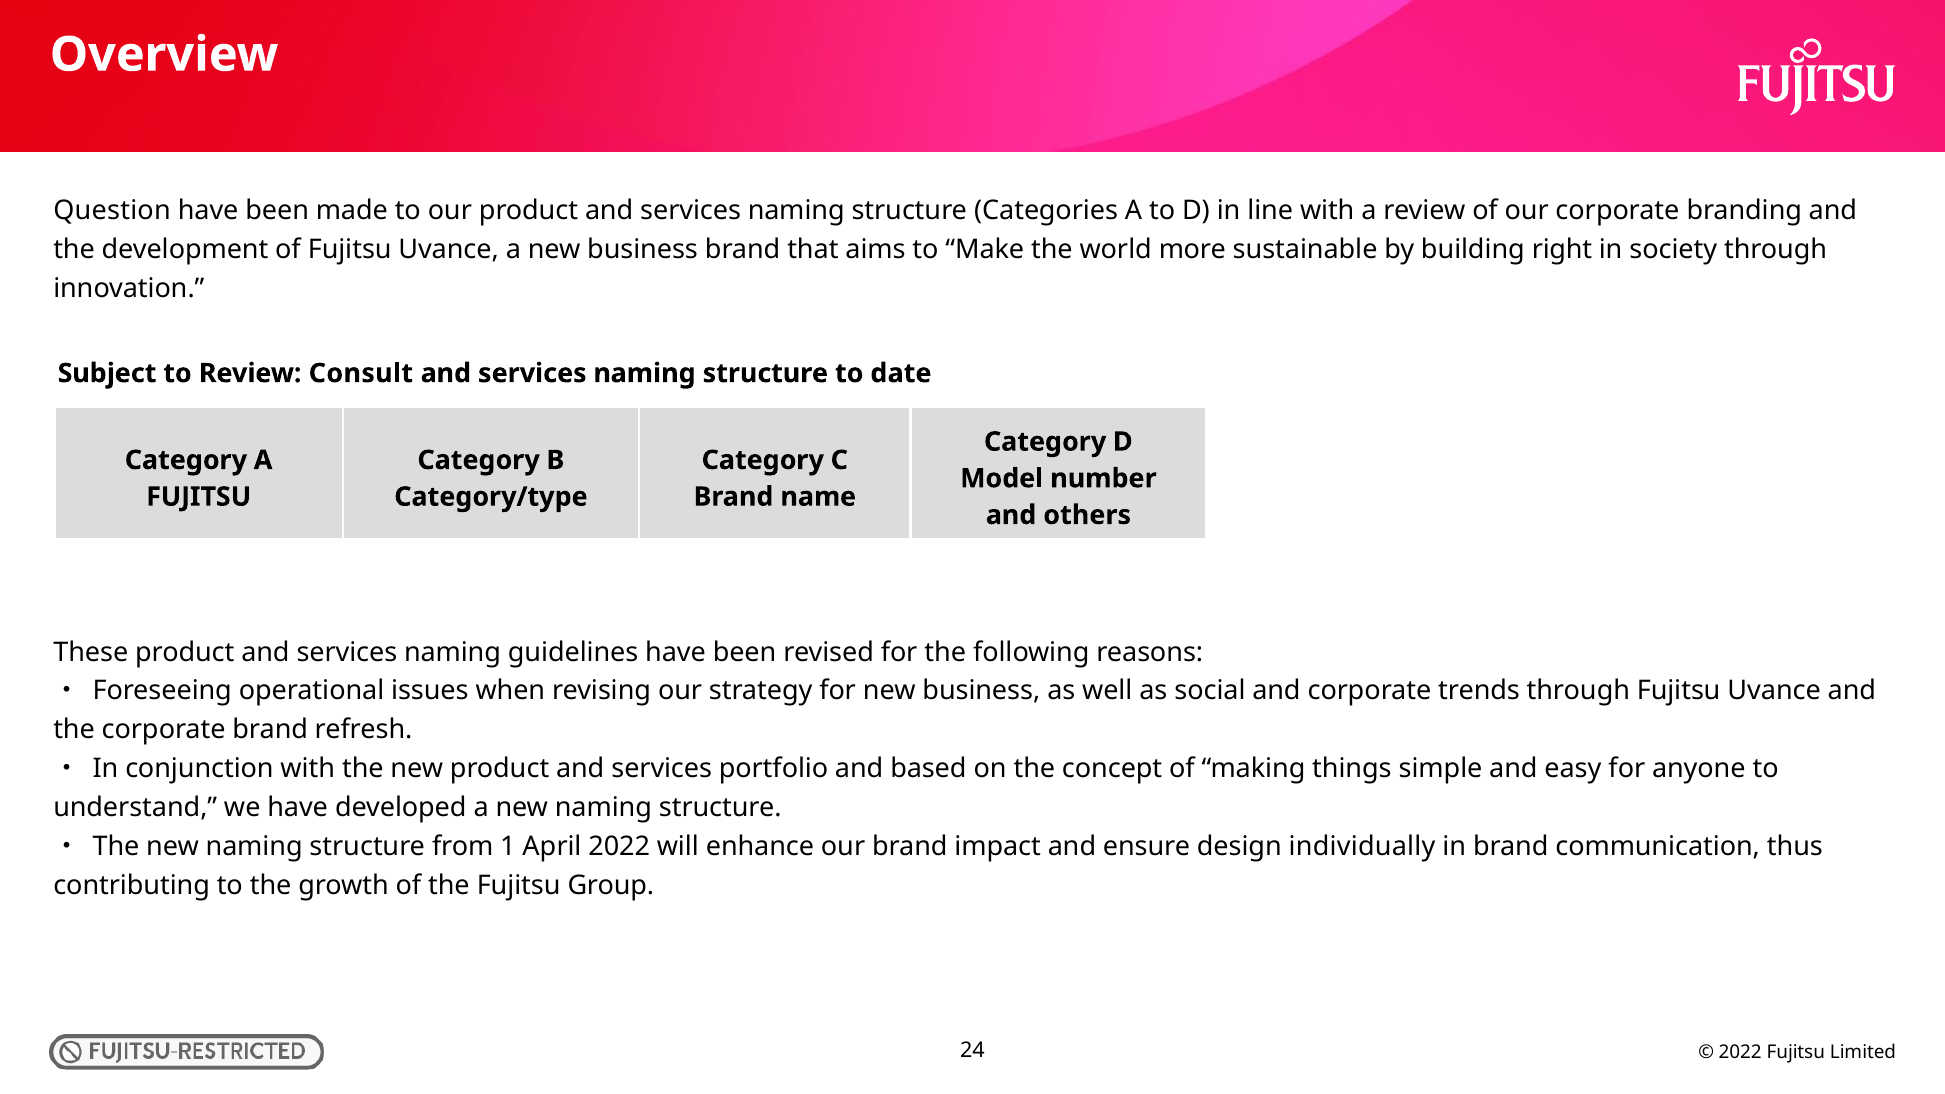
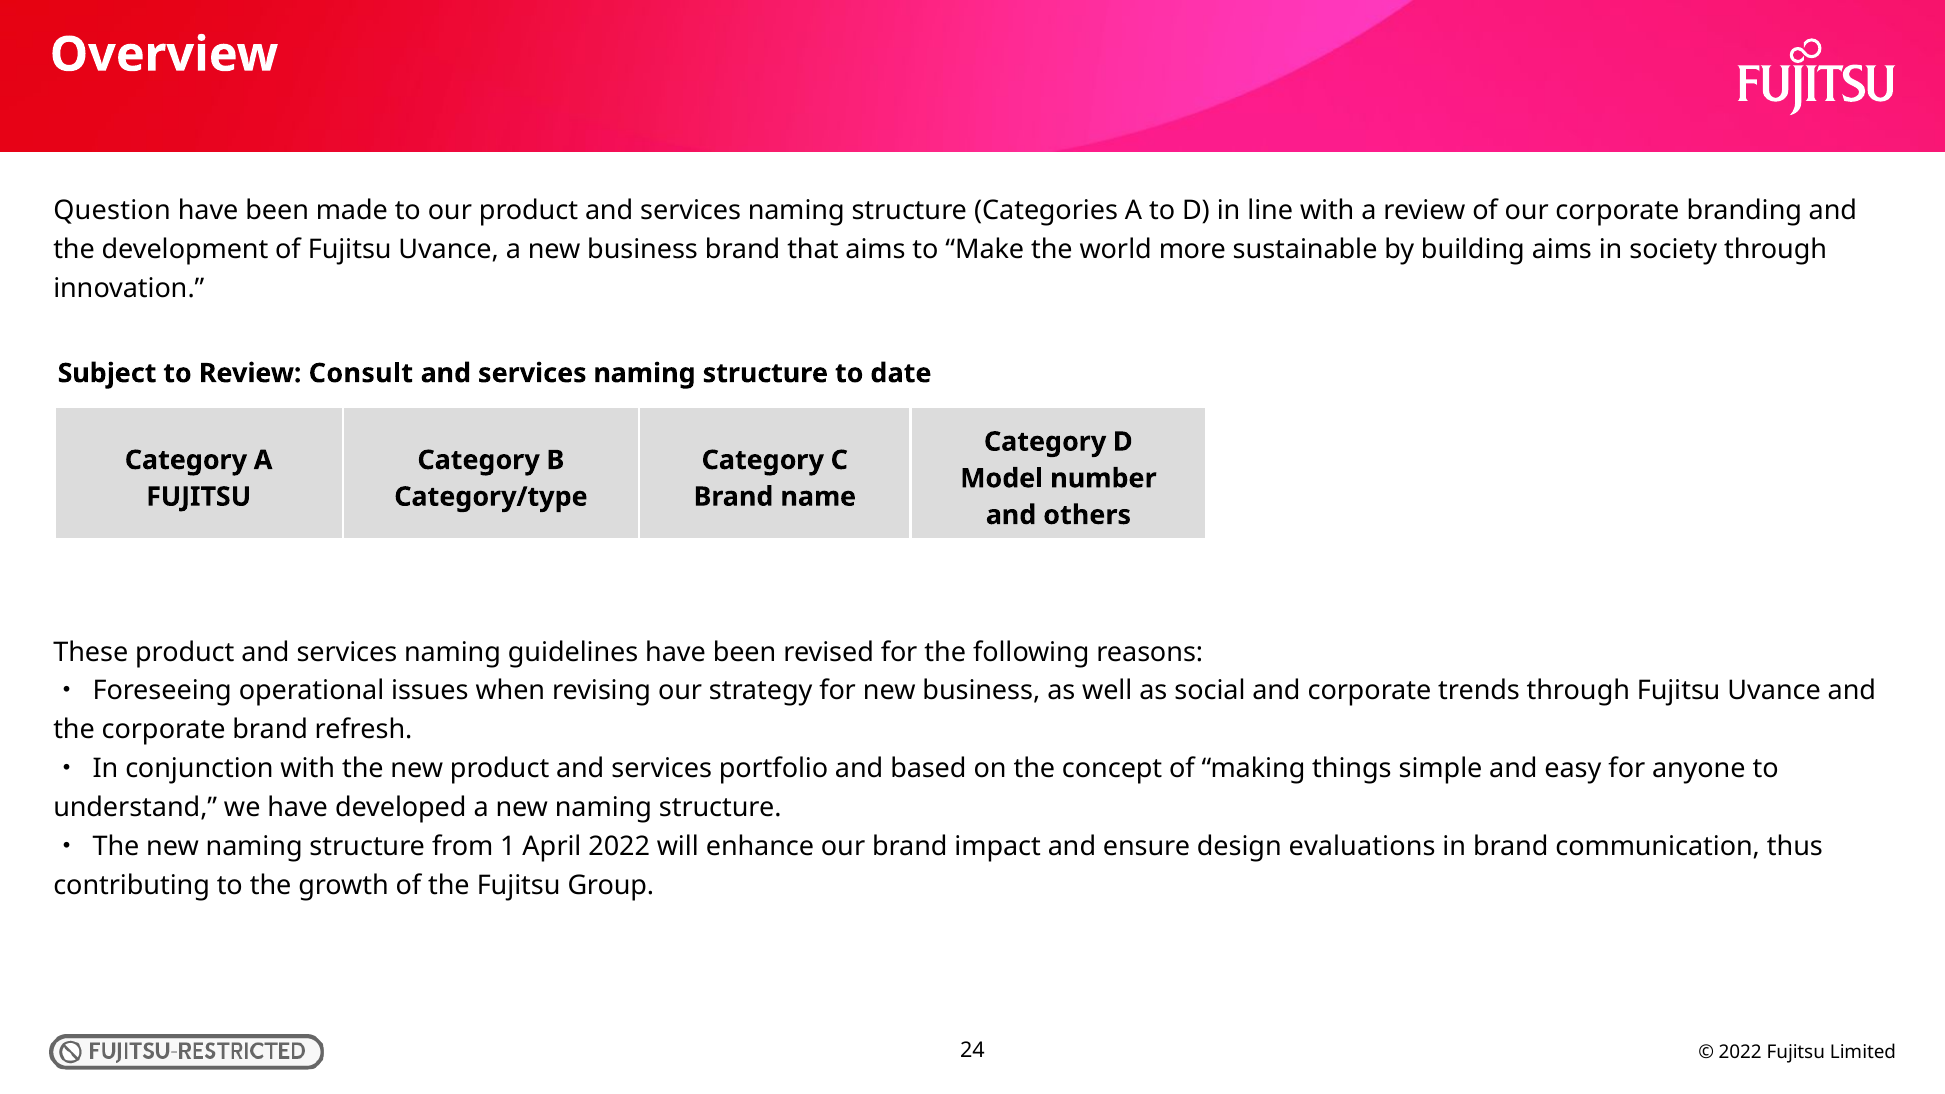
building right: right -> aims
individually: individually -> evaluations
